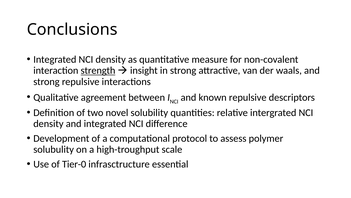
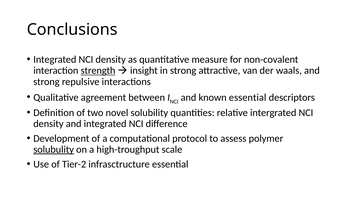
known repulsive: repulsive -> essential
solubulity underline: none -> present
Tier-0: Tier-0 -> Tier-2
